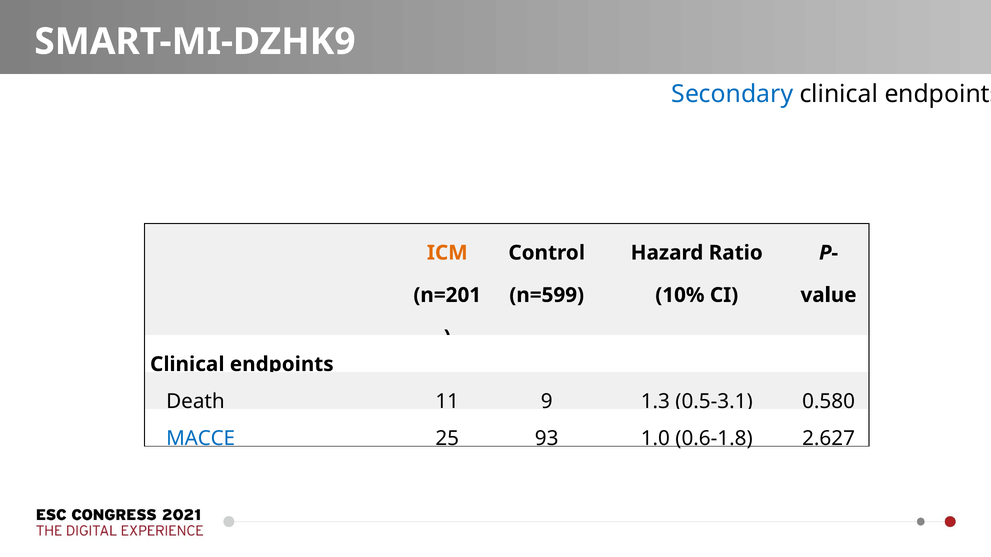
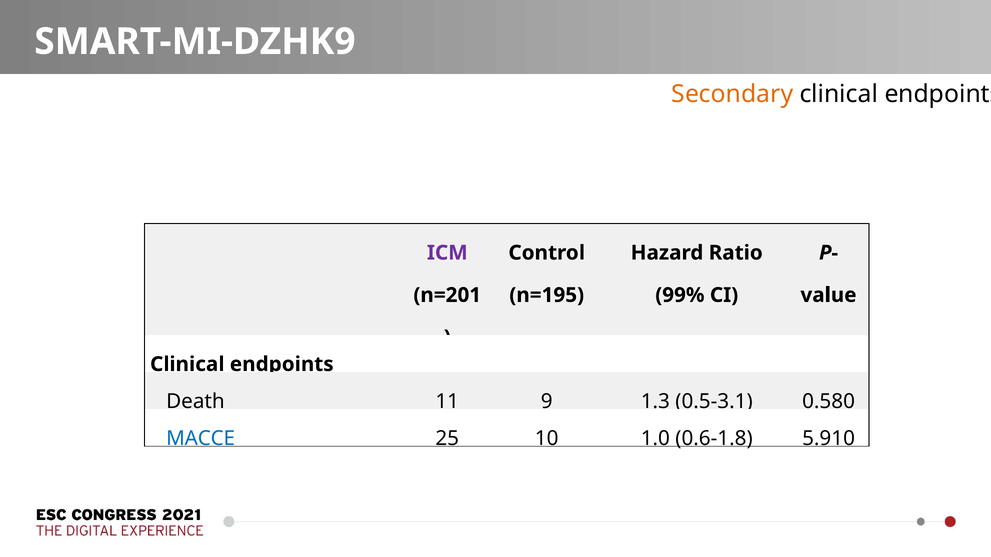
Secondary colour: blue -> orange
ICM colour: orange -> purple
n=599: n=599 -> n=195
10%: 10% -> 99%
93: 93 -> 10
2.627: 2.627 -> 5.910
